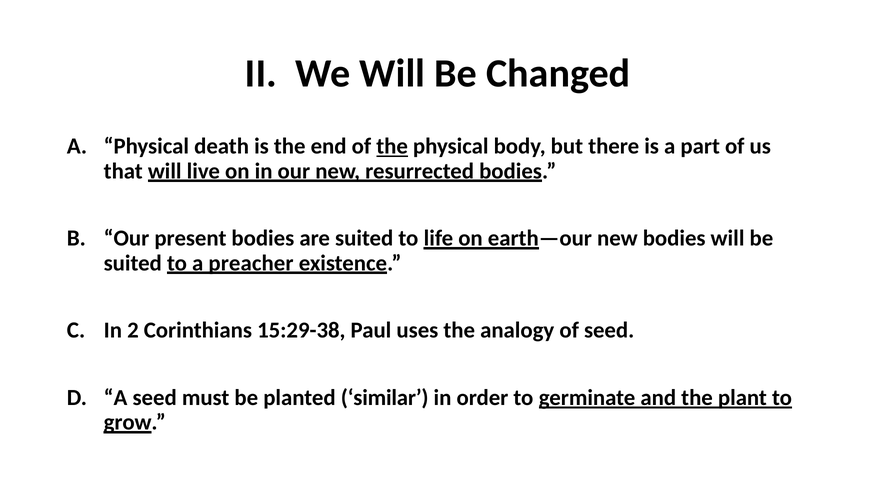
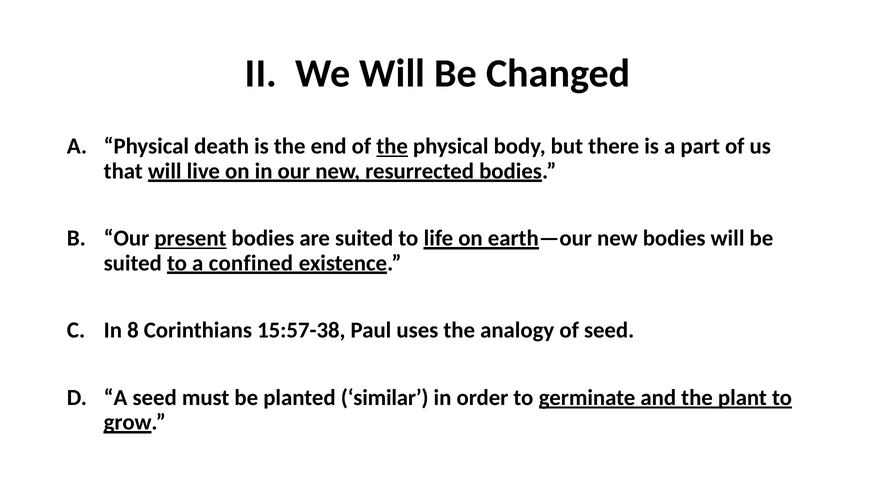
present underline: none -> present
preacher: preacher -> confined
2: 2 -> 8
15:29-38: 15:29-38 -> 15:57-38
